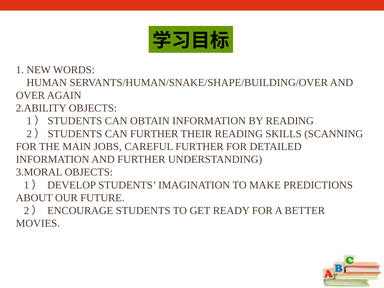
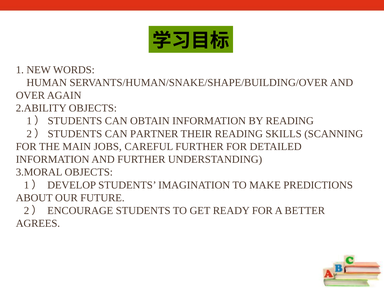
CAN FURTHER: FURTHER -> PARTNER
MOVIES: MOVIES -> AGREES
